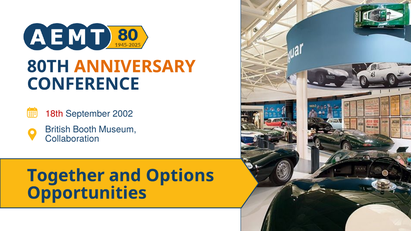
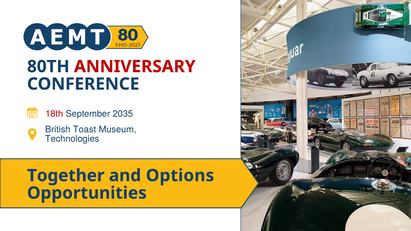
ANNIVERSARY colour: orange -> red
2002: 2002 -> 2035
Booth: Booth -> Toast
Collaboration: Collaboration -> Technologies
